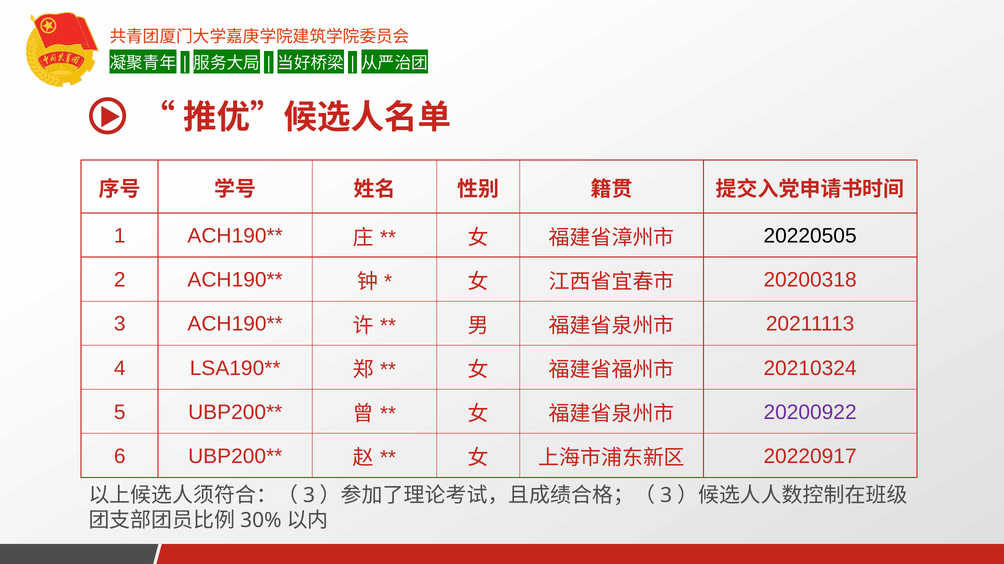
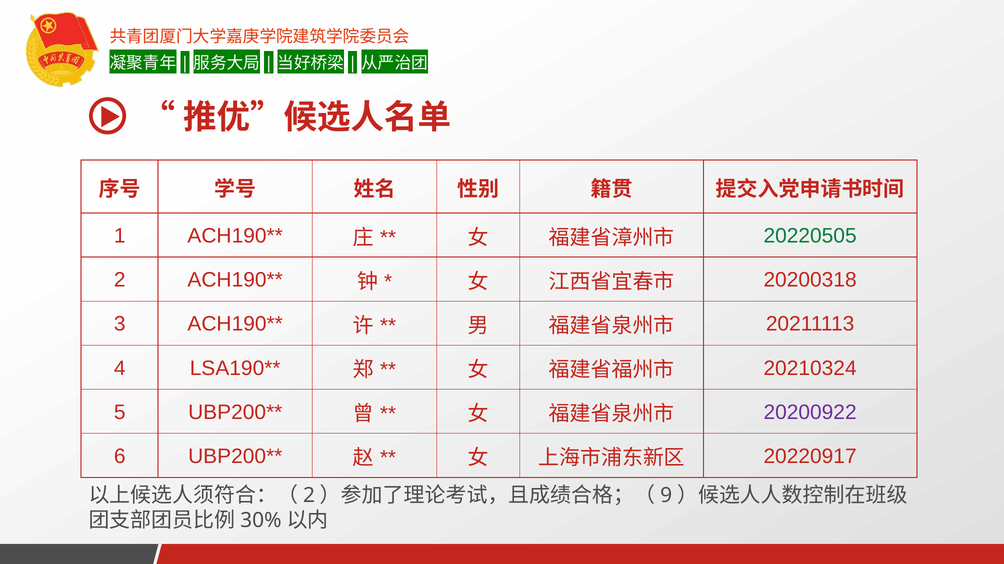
20220505 colour: black -> green
3 at (309, 496): 3 -> 2
3 at (666, 496): 3 -> 9
